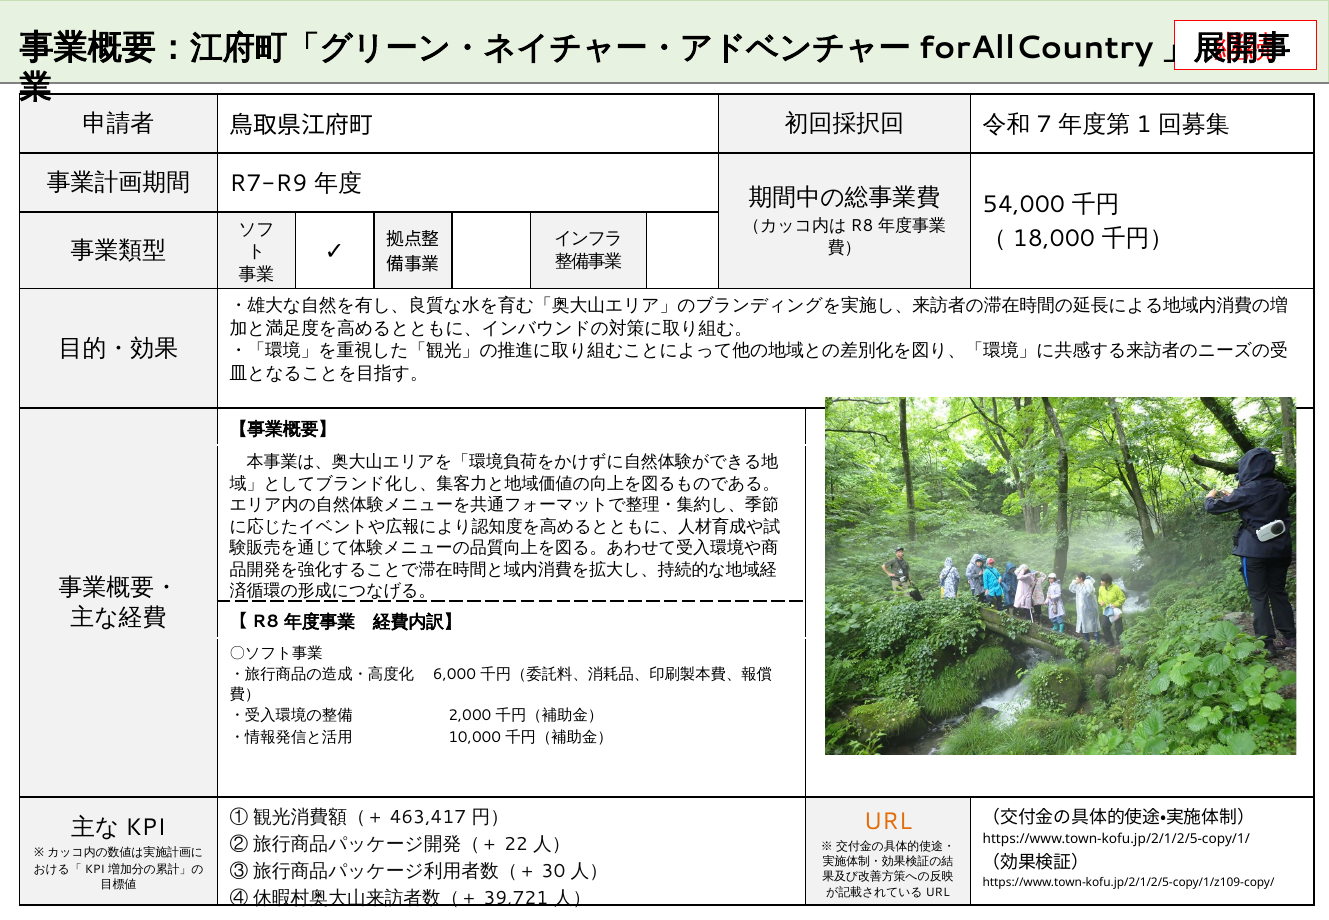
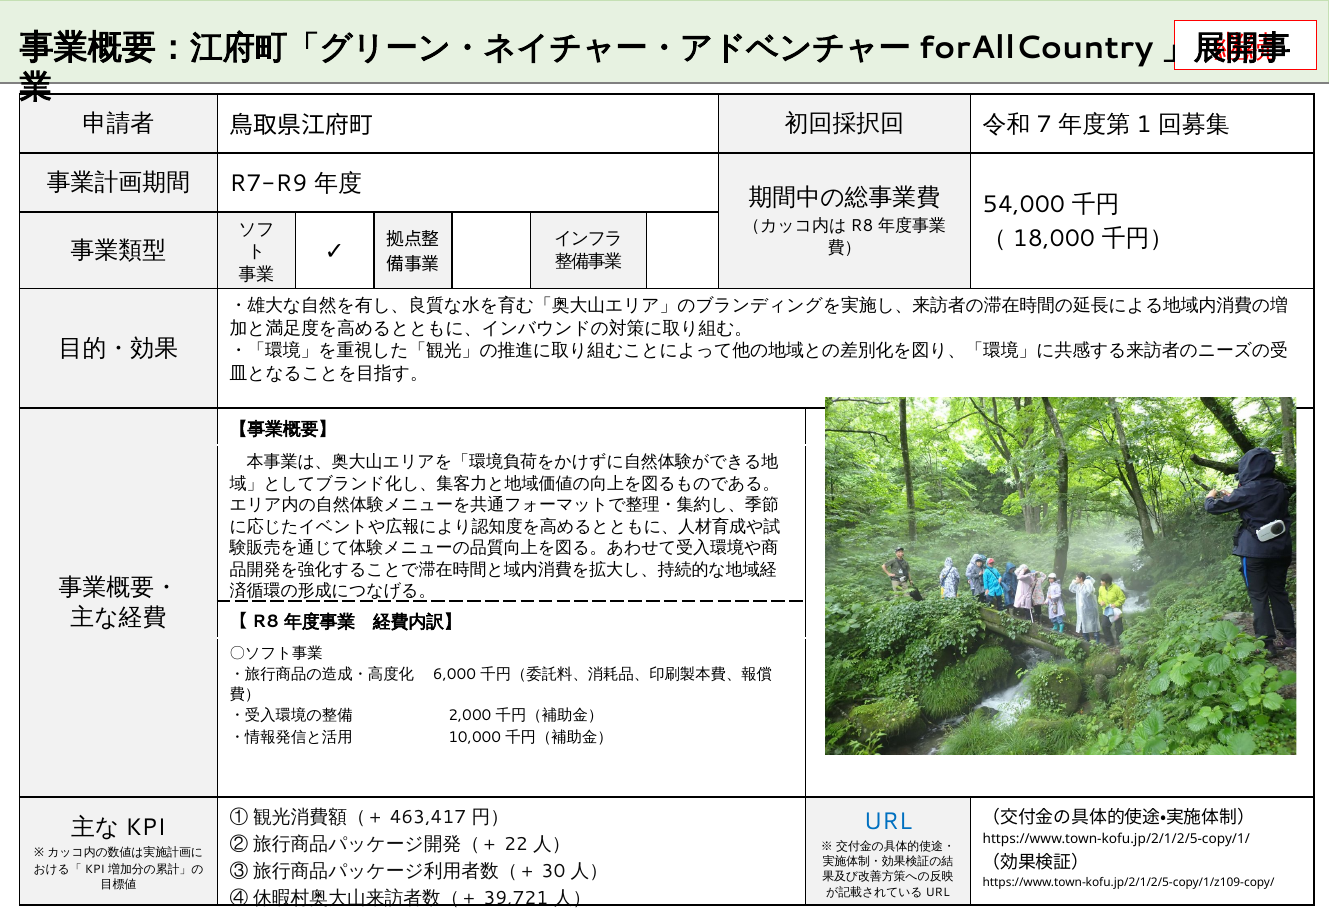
URL at (888, 821) colour: orange -> blue
